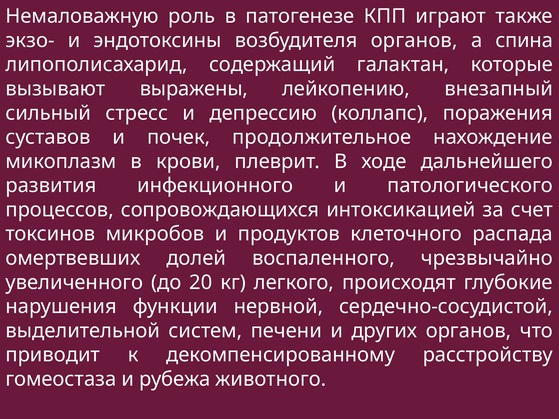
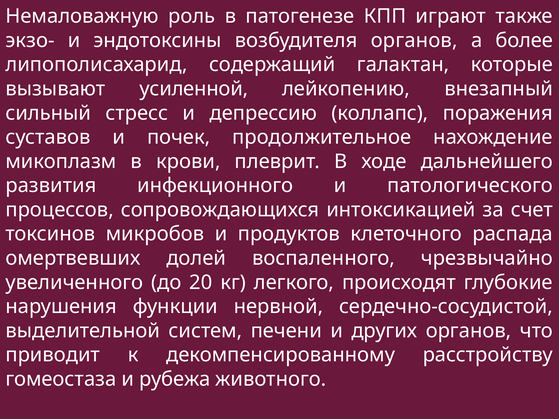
спина: спина -> более
выражены: выражены -> усиленной
